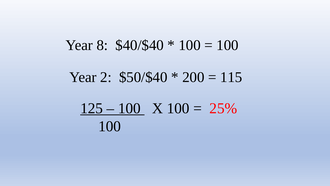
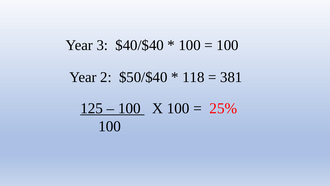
8: 8 -> 3
200: 200 -> 118
115: 115 -> 381
